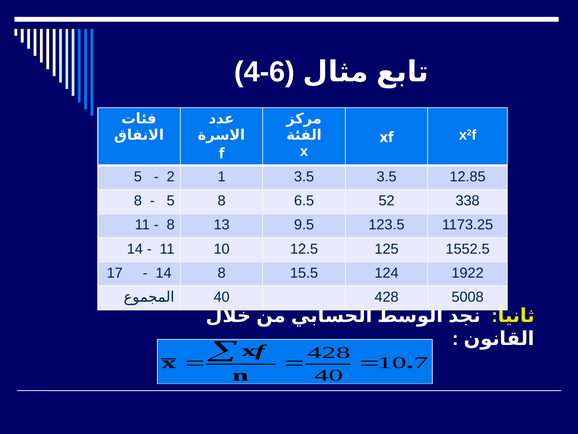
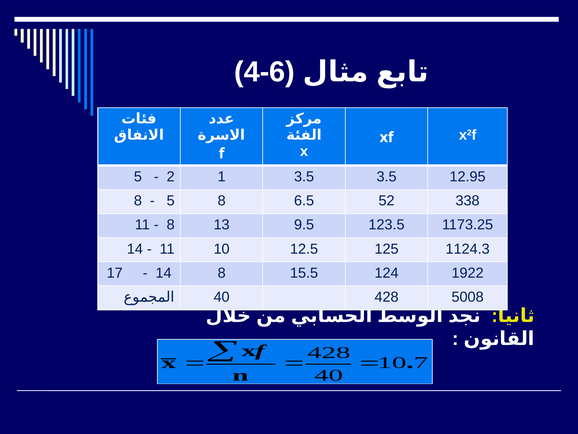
12.85: 12.85 -> 12.95
1552.5: 1552.5 -> 1124.3
